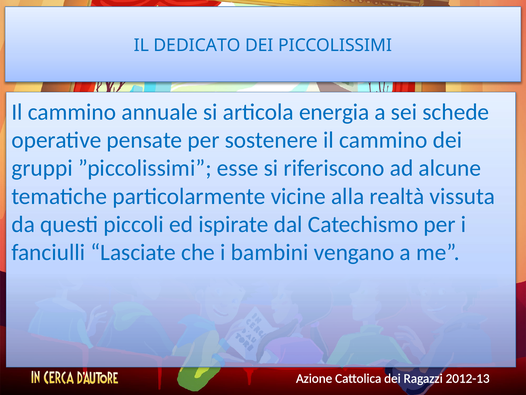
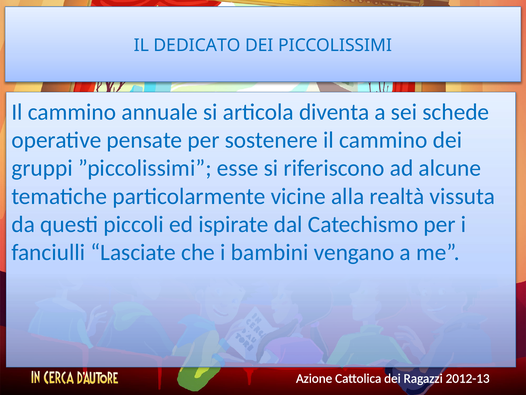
energia: energia -> diventa
